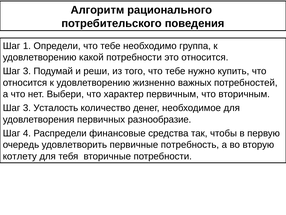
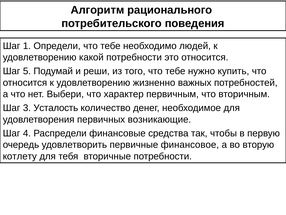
группа: группа -> людей
3 at (27, 71): 3 -> 5
разнообразие: разнообразие -> возникающие
потребность: потребность -> финансовое
